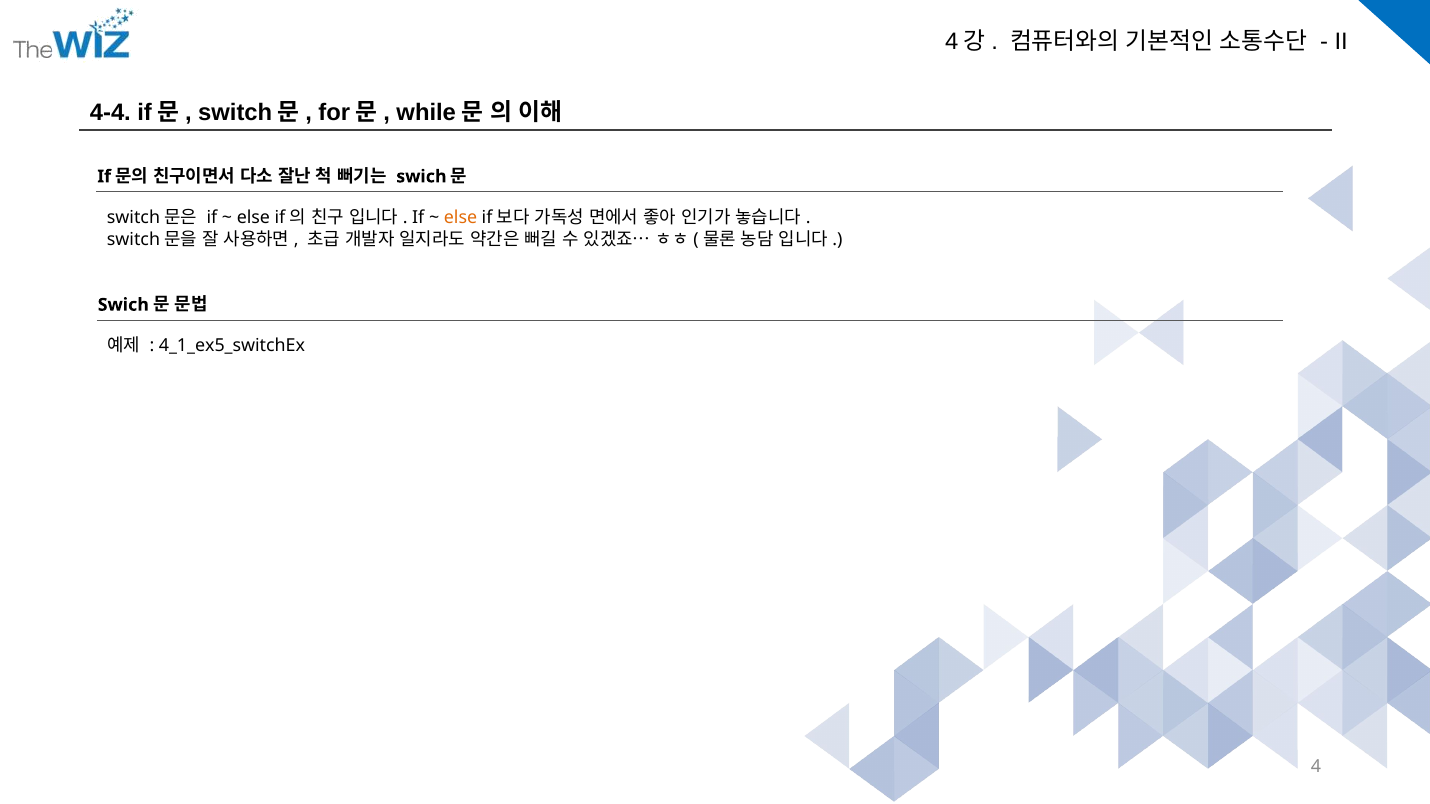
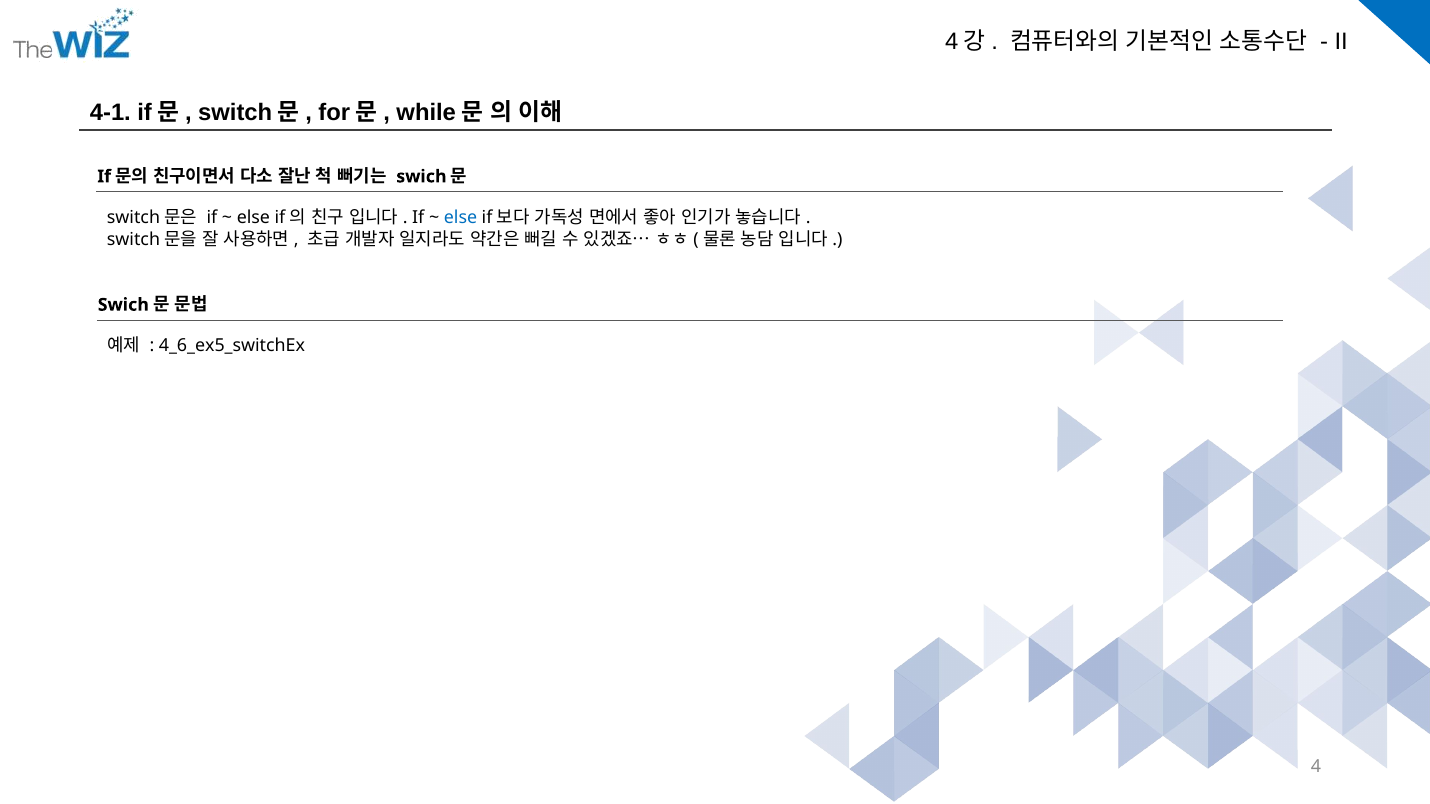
4-4: 4-4 -> 4-1
else at (461, 218) colour: orange -> blue
4_1_ex5_switchEx: 4_1_ex5_switchEx -> 4_6_ex5_switchEx
